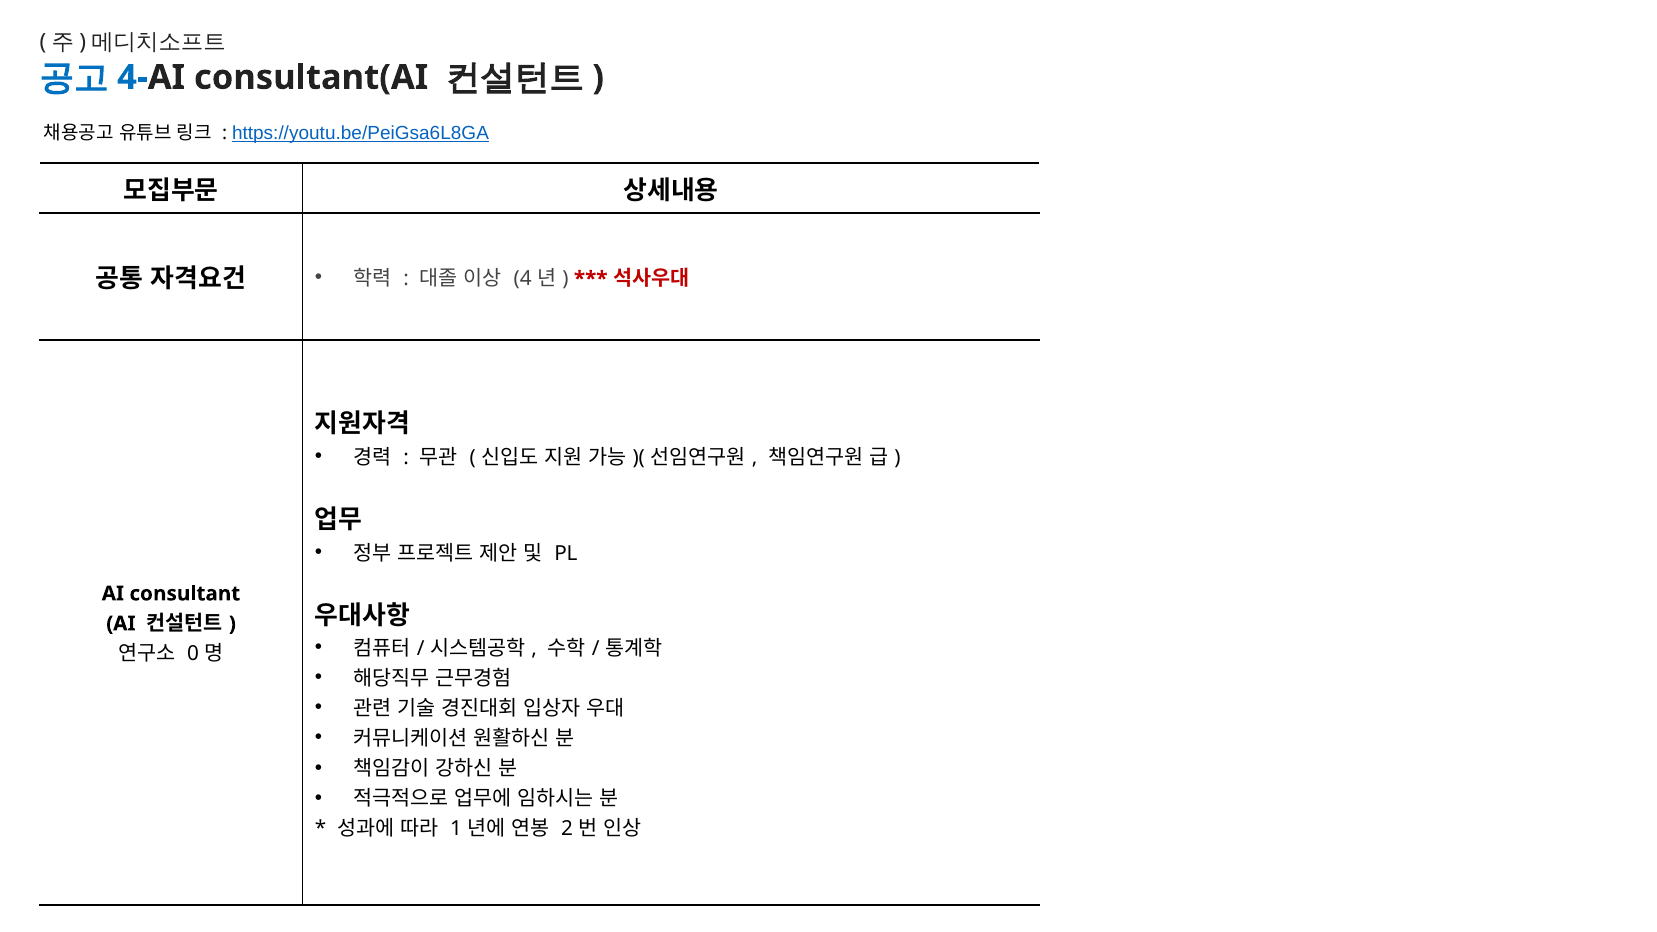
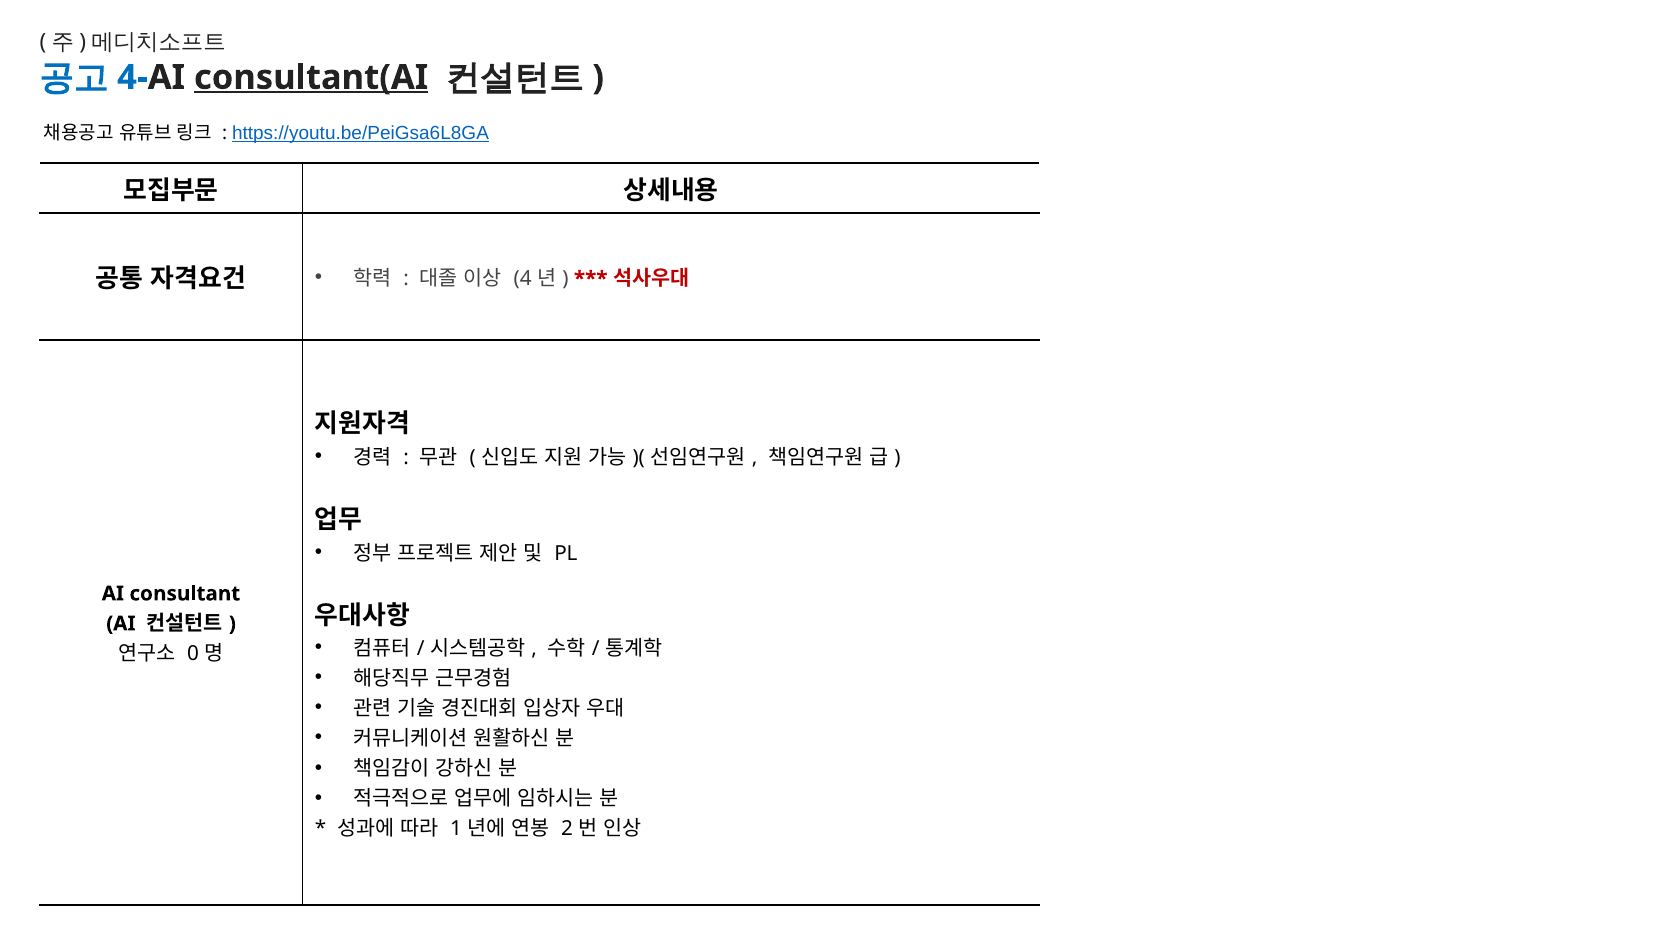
consultant(AI underline: none -> present
